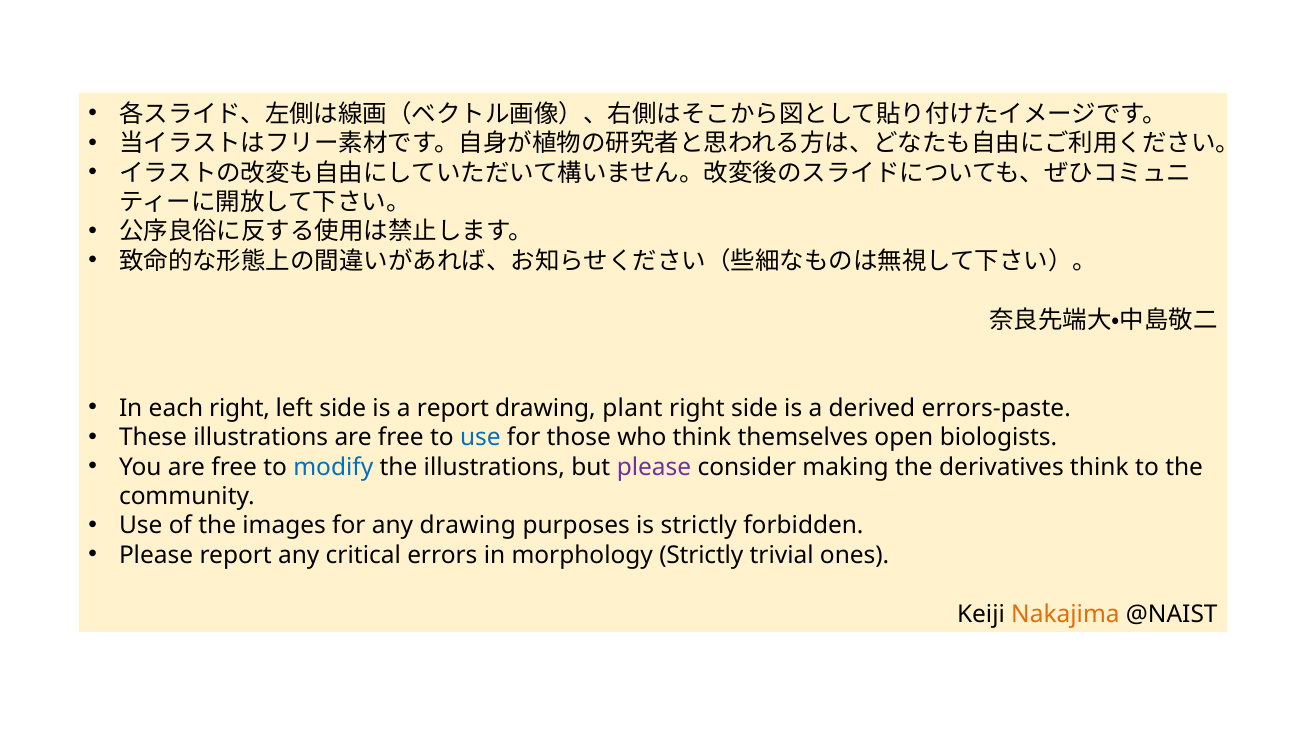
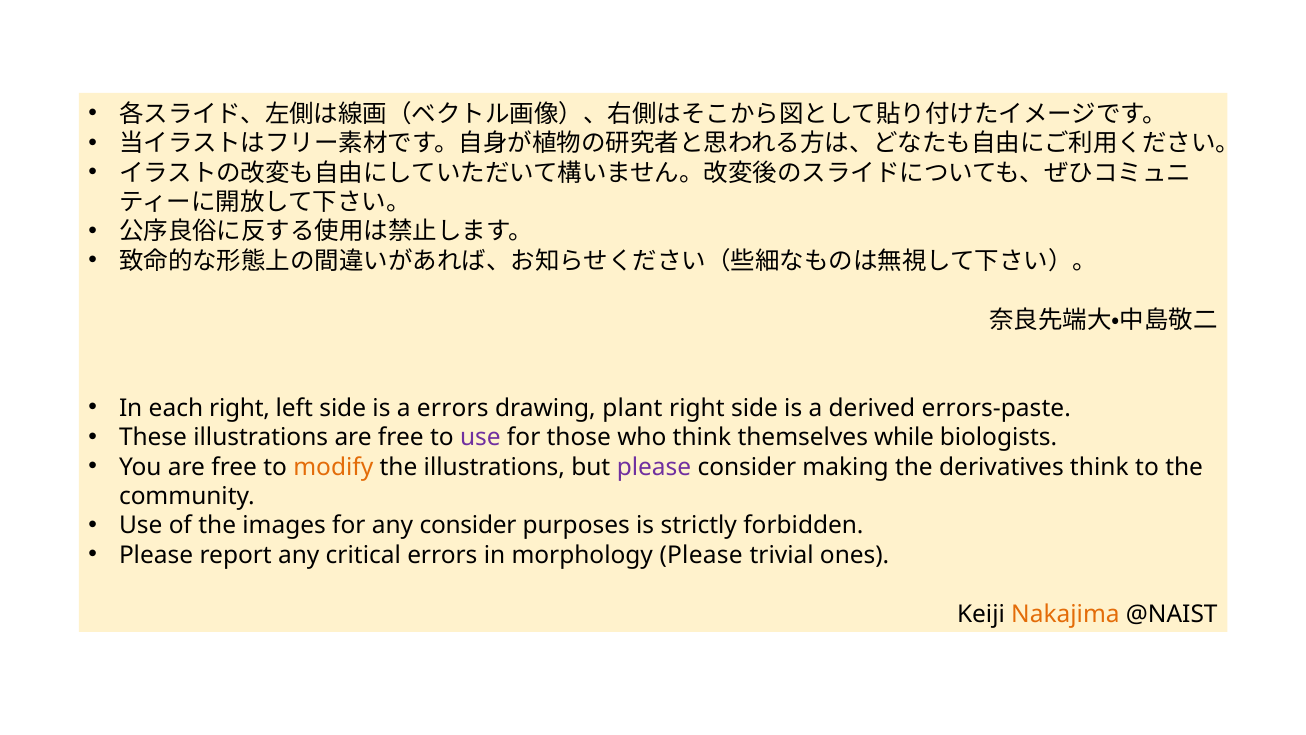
a report: report -> errors
use at (480, 437) colour: blue -> purple
open: open -> while
modify colour: blue -> orange
any drawing: drawing -> consider
morphology Strictly: Strictly -> Please
